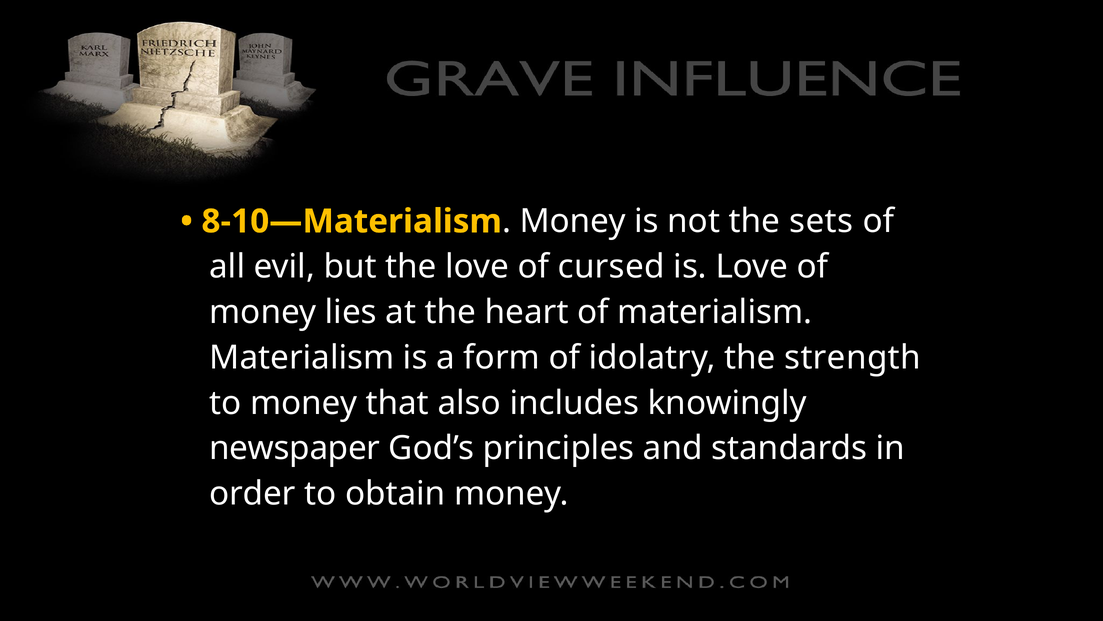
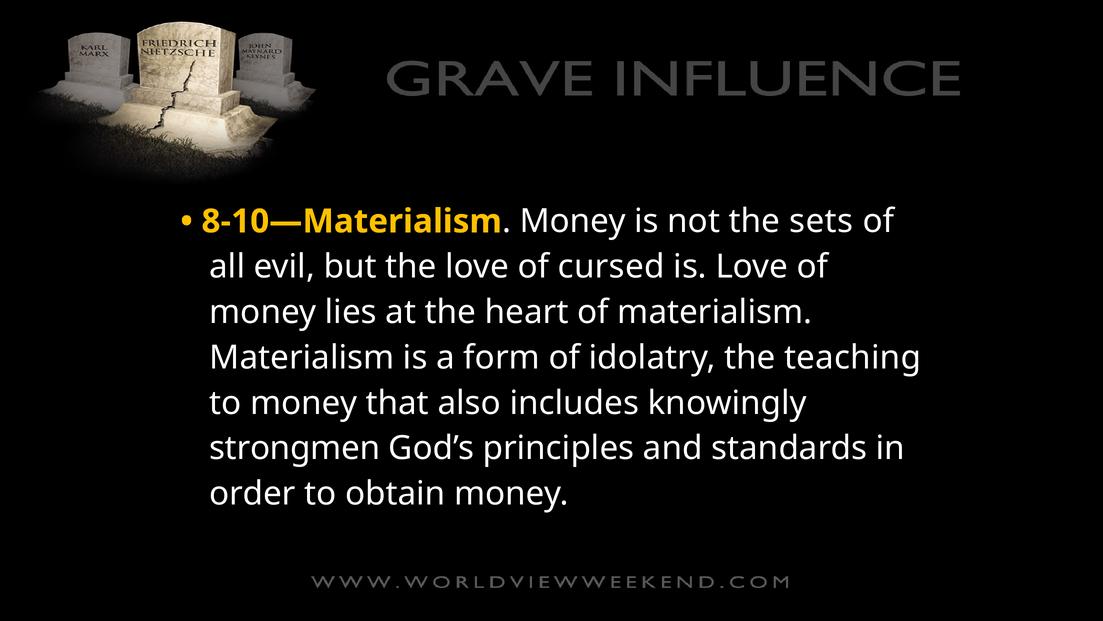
strength: strength -> teaching
newspaper: newspaper -> strongmen
